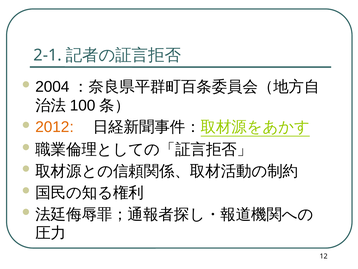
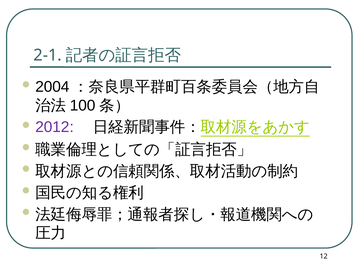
2012 colour: orange -> purple
